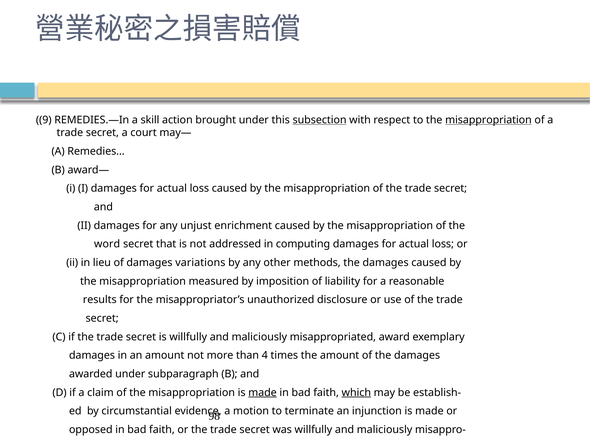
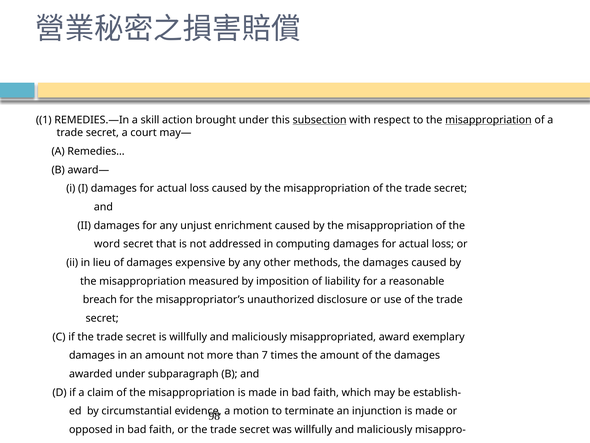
9: 9 -> 1
variations: variations -> expensive
results: results -> breach
4: 4 -> 7
made at (262, 392) underline: present -> none
which underline: present -> none
